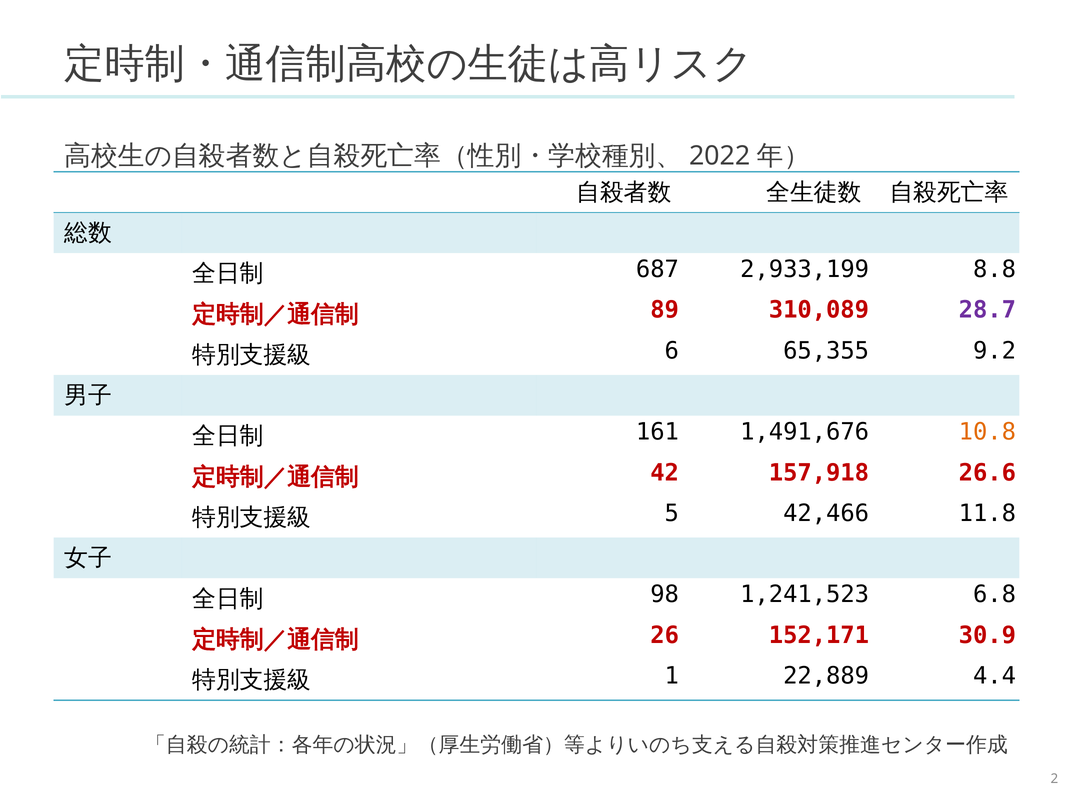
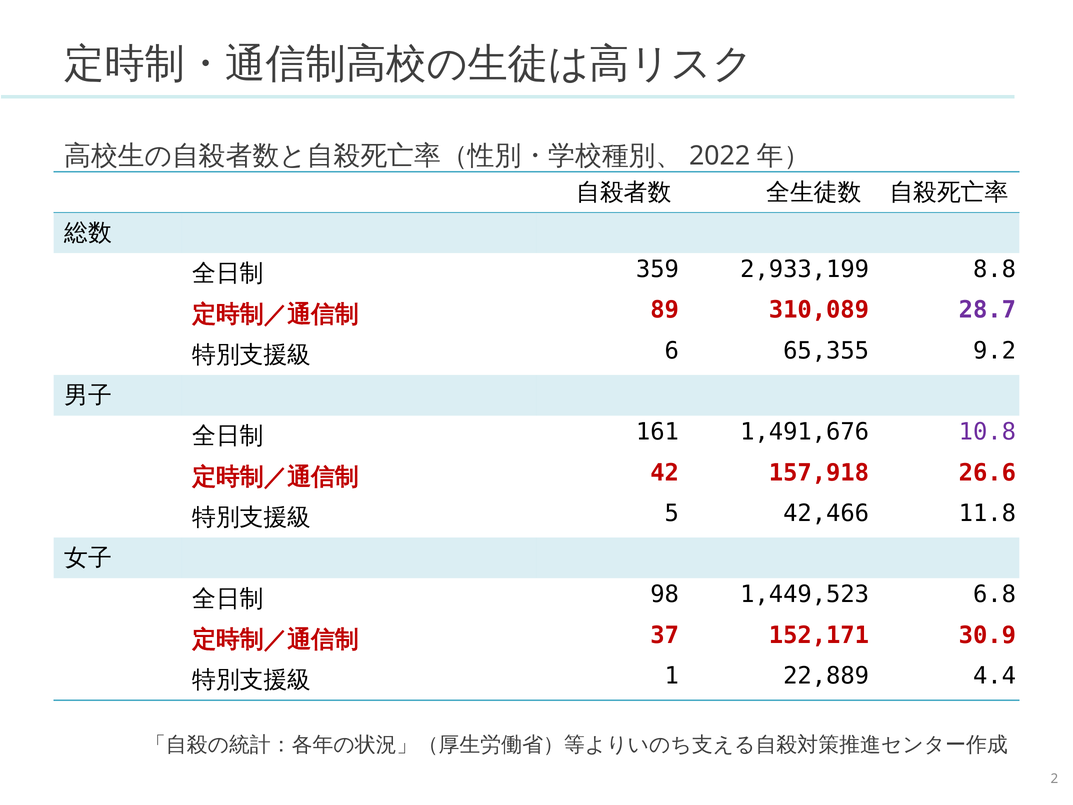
687: 687 -> 359
10.8 colour: orange -> purple
1,241,523: 1,241,523 -> 1,449,523
26: 26 -> 37
